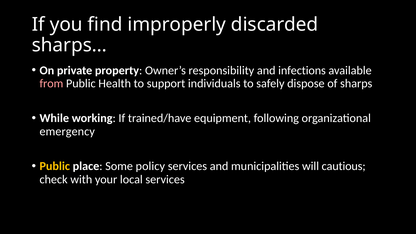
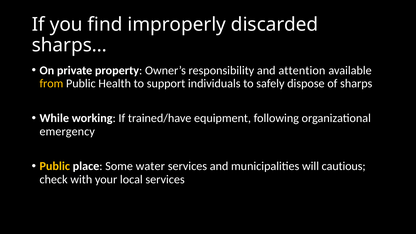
infections: infections -> attention
from colour: pink -> yellow
policy: policy -> water
